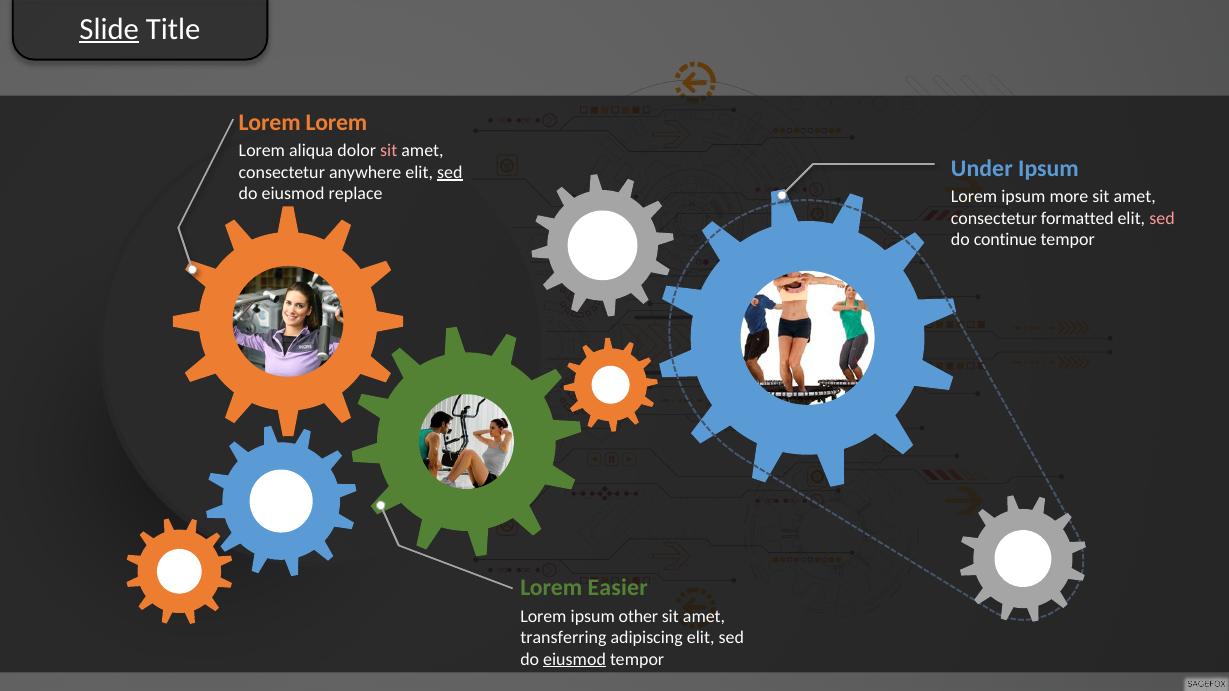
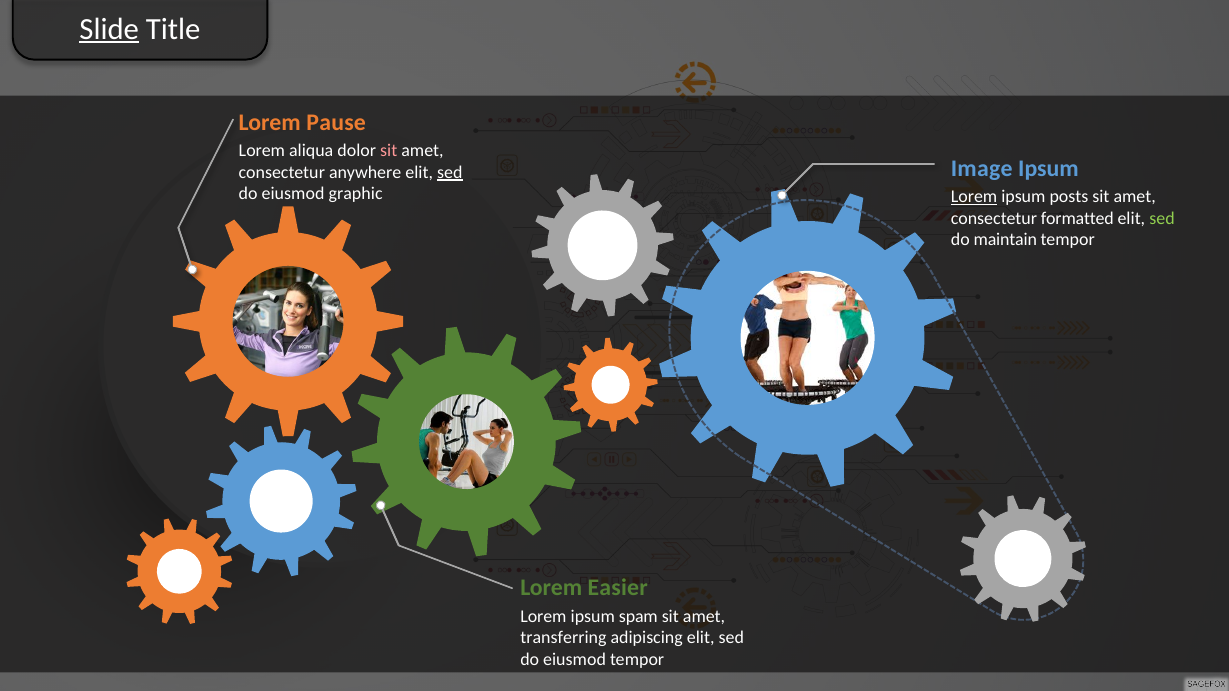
Lorem at (336, 123): Lorem -> Pause
Under: Under -> Image
replace: replace -> graphic
Lorem at (974, 197) underline: none -> present
more: more -> posts
sed at (1162, 218) colour: pink -> light green
continue: continue -> maintain
other: other -> spam
eiusmod at (575, 659) underline: present -> none
